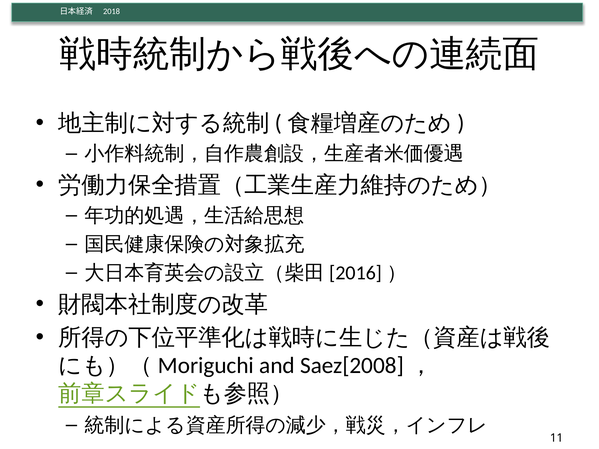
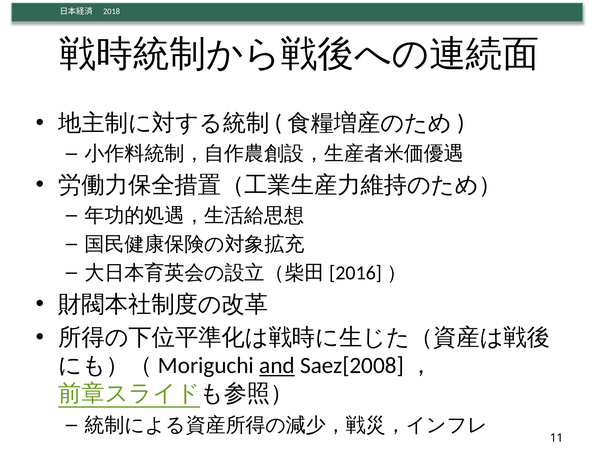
and underline: none -> present
